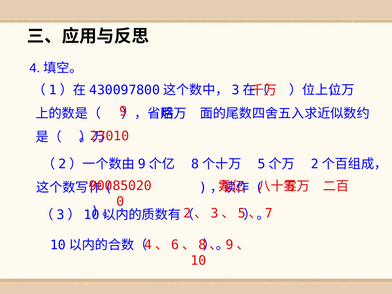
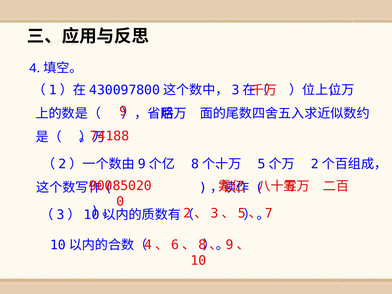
23010: 23010 -> 74188
